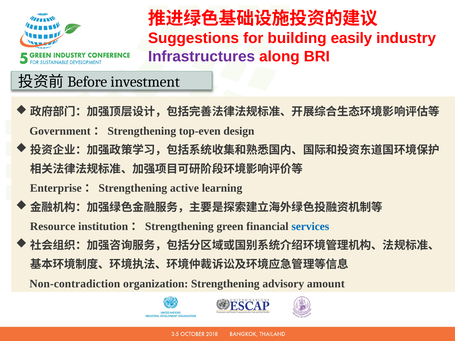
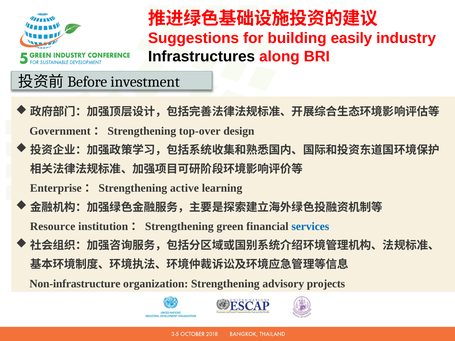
Infrastructures colour: purple -> black
top-even: top-even -> top-over
Non-contradiction: Non-contradiction -> Non-infrastructure
amount: amount -> projects
